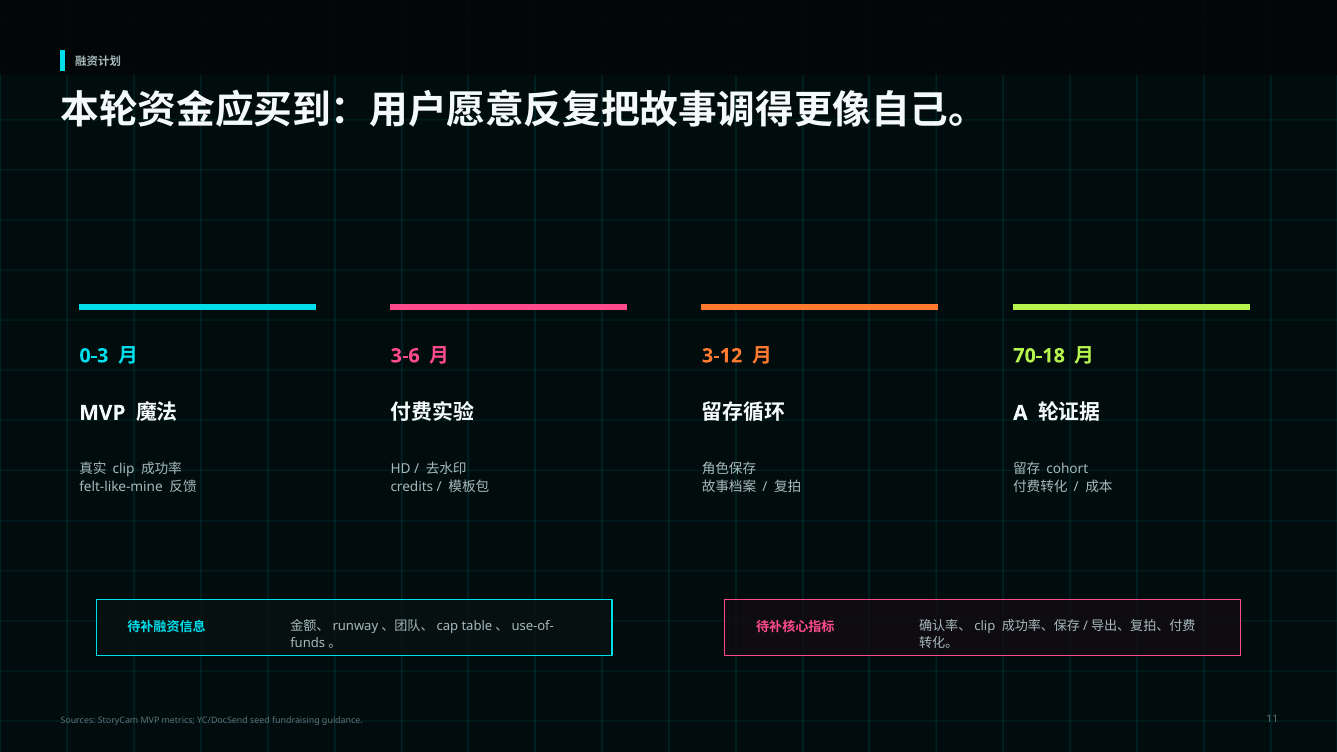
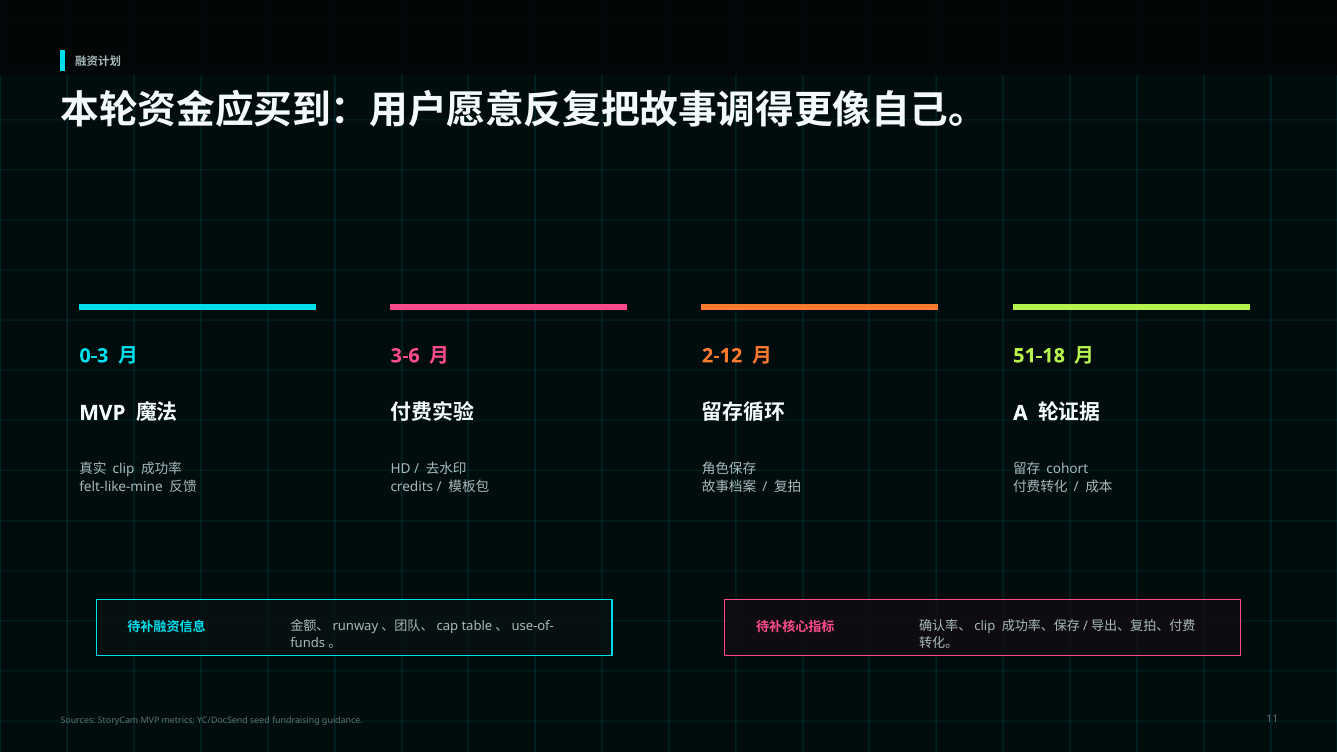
3-12: 3-12 -> 2-12
70-18: 70-18 -> 51-18
